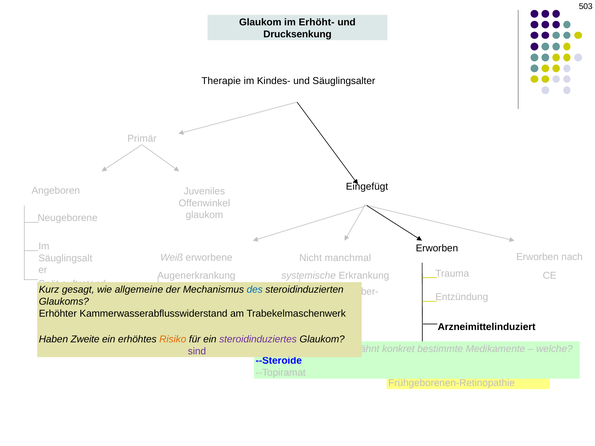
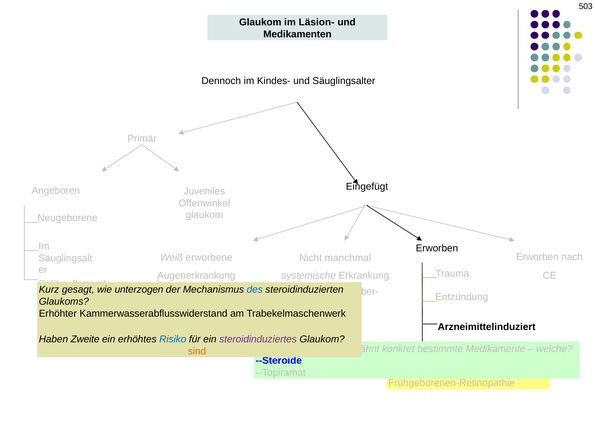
Erhöht-: Erhöht- -> Läsion-
Drucksenkung: Drucksenkung -> Medikamenten
Therapie: Therapie -> Dennoch
allgemeine: allgemeine -> unterzogen
Risiko colour: orange -> blue
sind colour: purple -> orange
